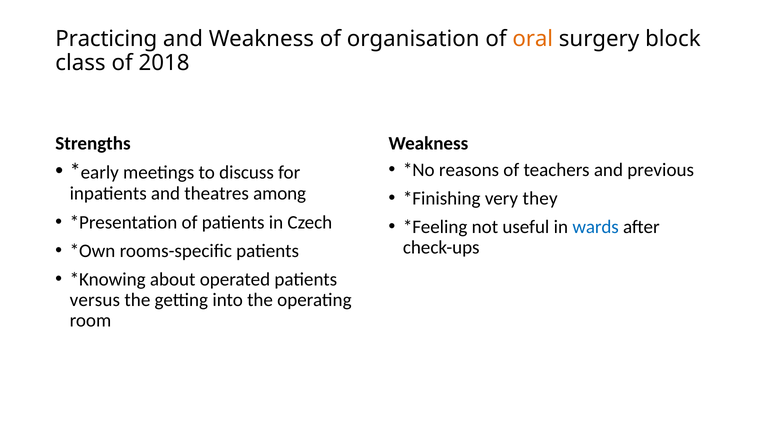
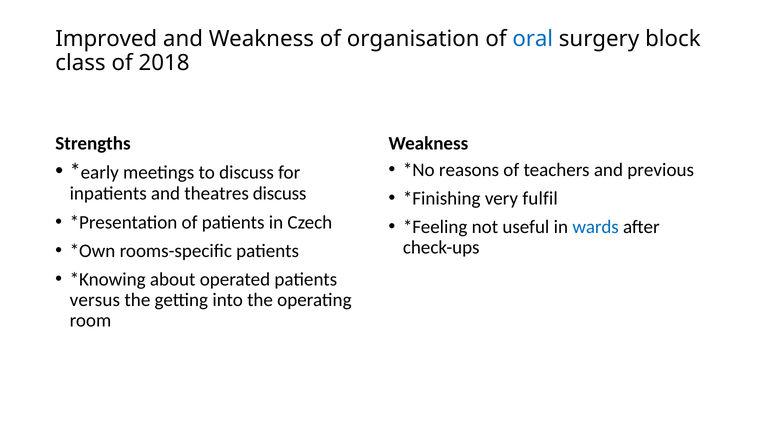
Practicing: Practicing -> Improved
oral colour: orange -> blue
theatres among: among -> discuss
they: they -> fulfil
